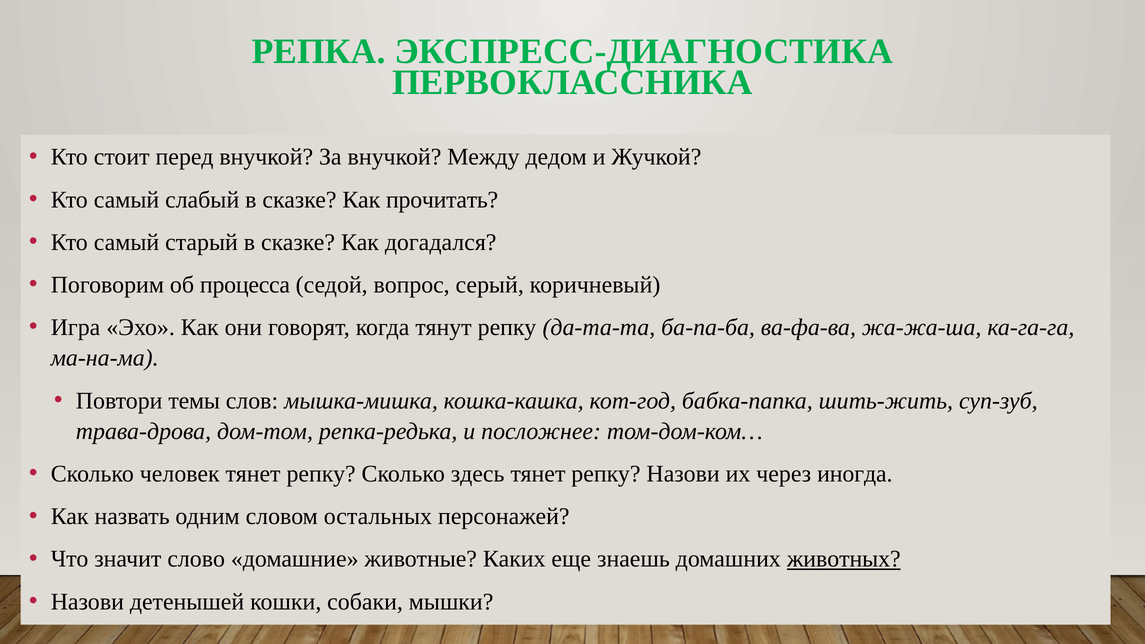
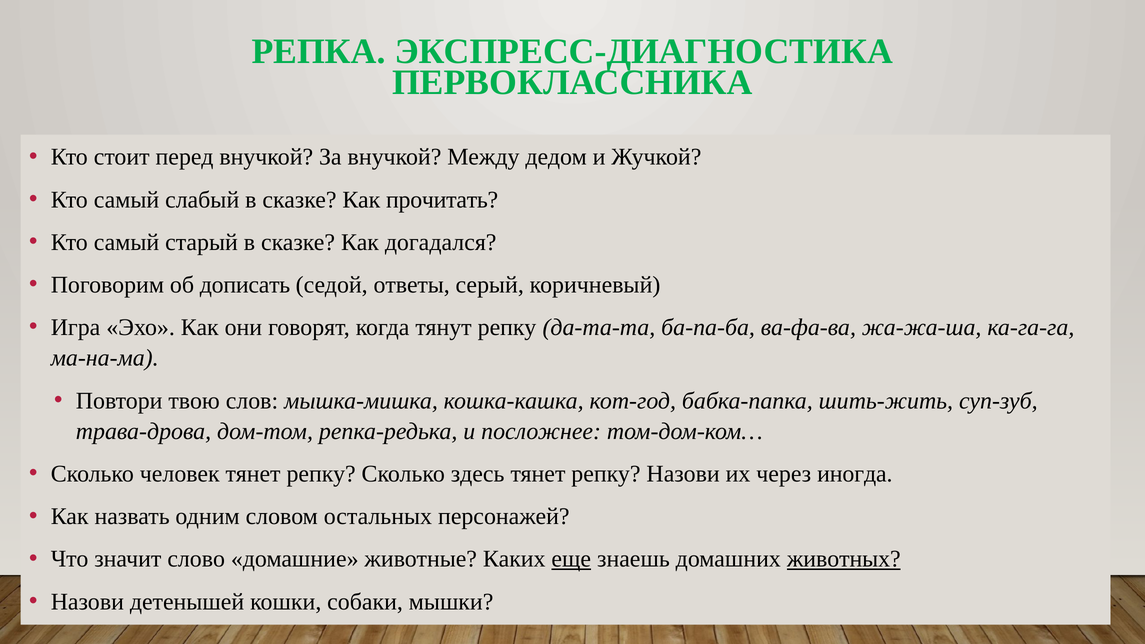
процесса: процесса -> дописать
вопрос: вопрос -> ответы
темы: темы -> твою
еще underline: none -> present
